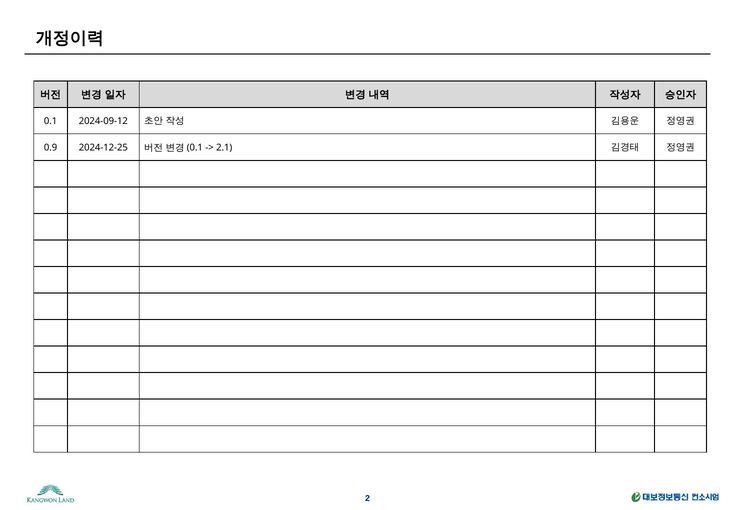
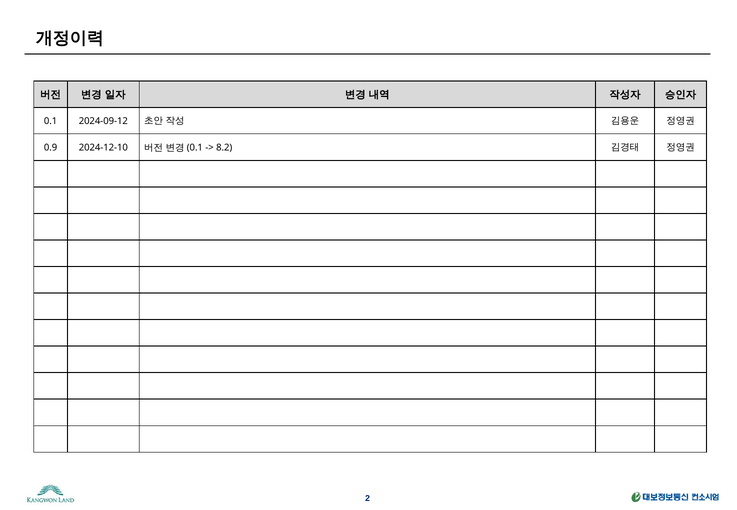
2024-12-25: 2024-12-25 -> 2024-12-10
2.1: 2.1 -> 8.2
